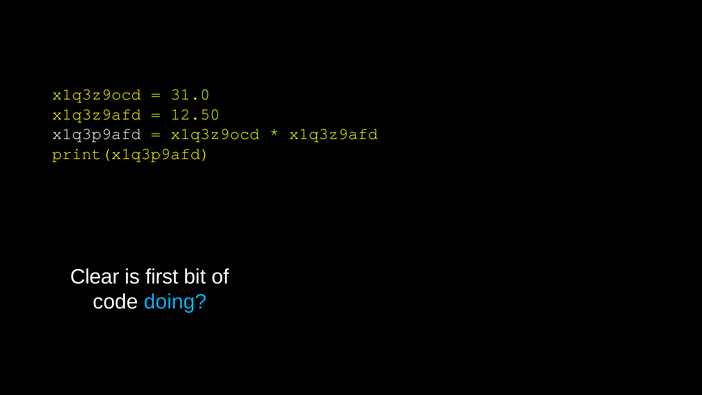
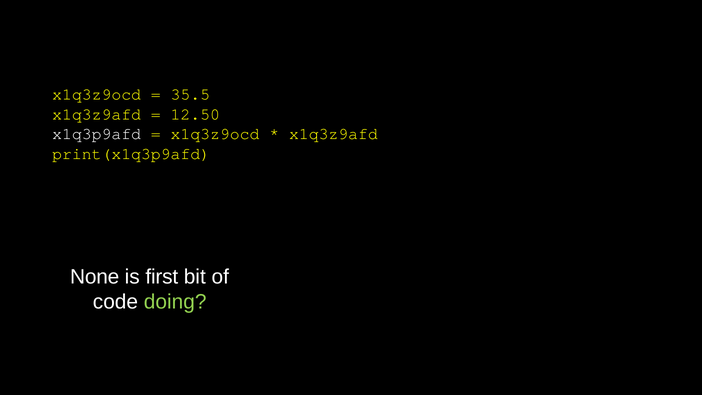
31.0: 31.0 -> 35.5
Clear: Clear -> None
doing colour: light blue -> light green
